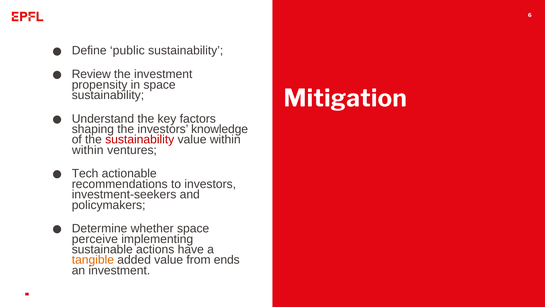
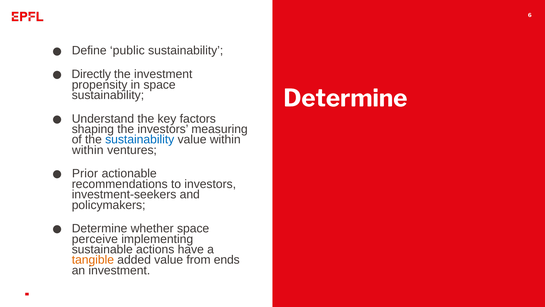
Review: Review -> Directly
Mitigation at (345, 98): Mitigation -> Determine
knowledge: knowledge -> measuring
sustainability at (140, 139) colour: red -> blue
Tech: Tech -> Prior
